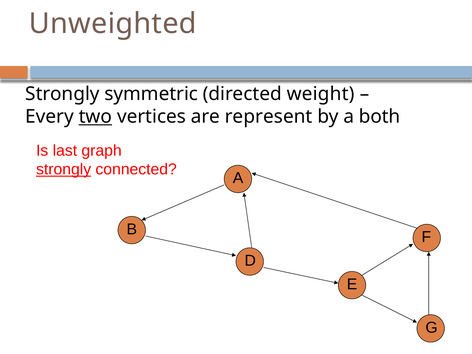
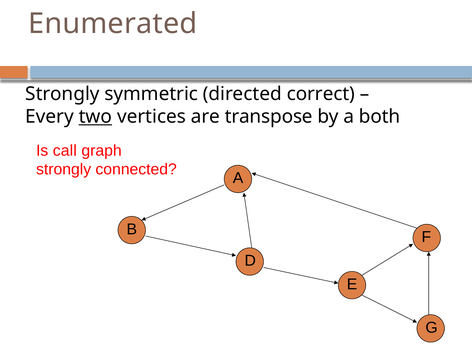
Unweighted: Unweighted -> Enumerated
weight: weight -> correct
represent: represent -> transpose
last: last -> call
strongly at (64, 169) underline: present -> none
